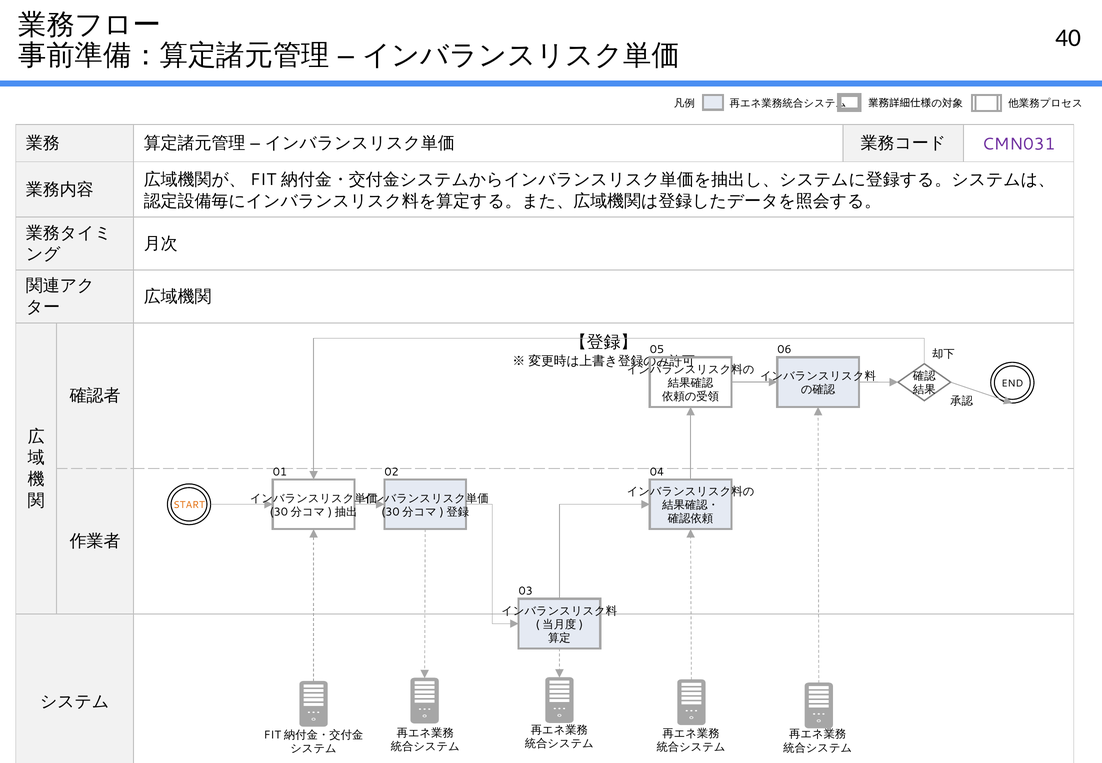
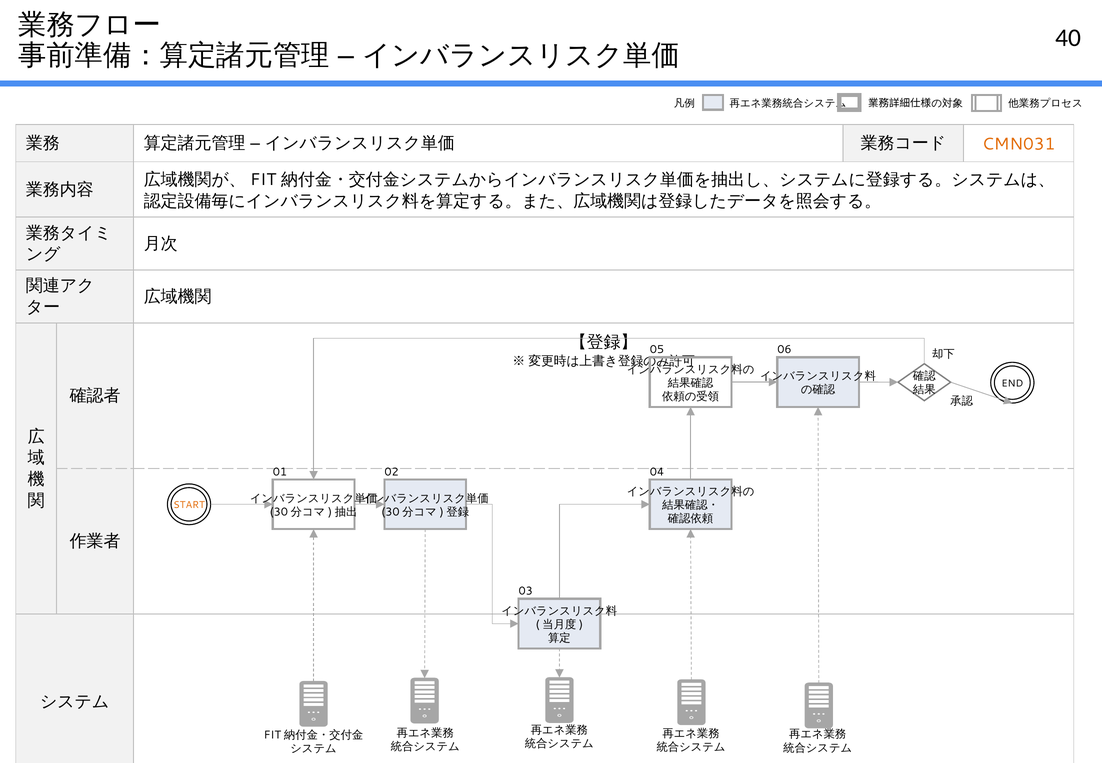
CMN031 colour: purple -> orange
